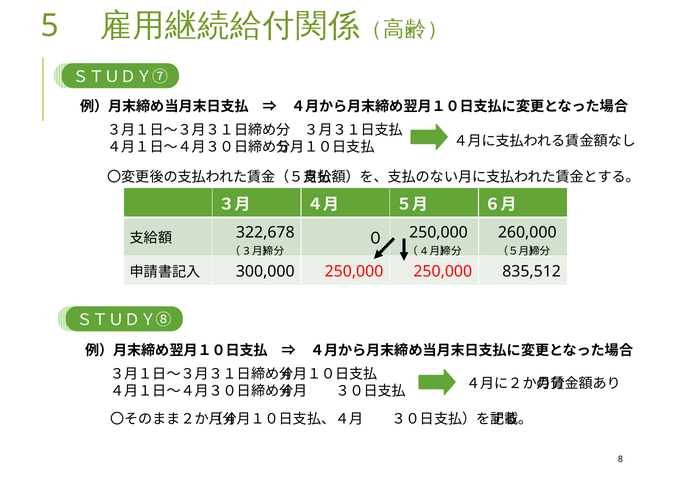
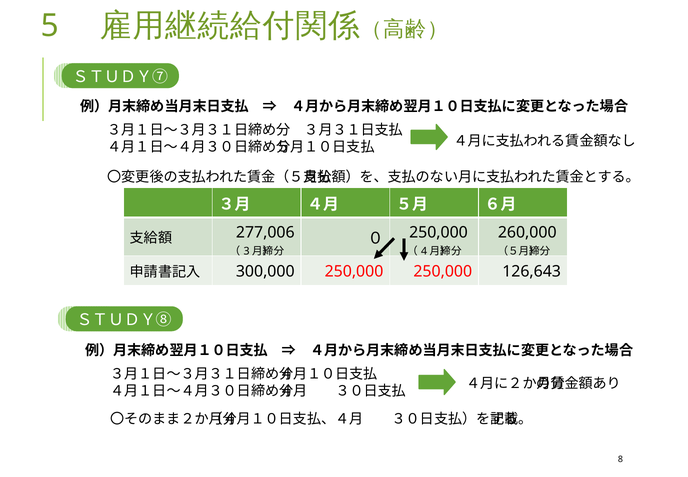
322,678: 322,678 -> 277,006
835,512: 835,512 -> 126,643
